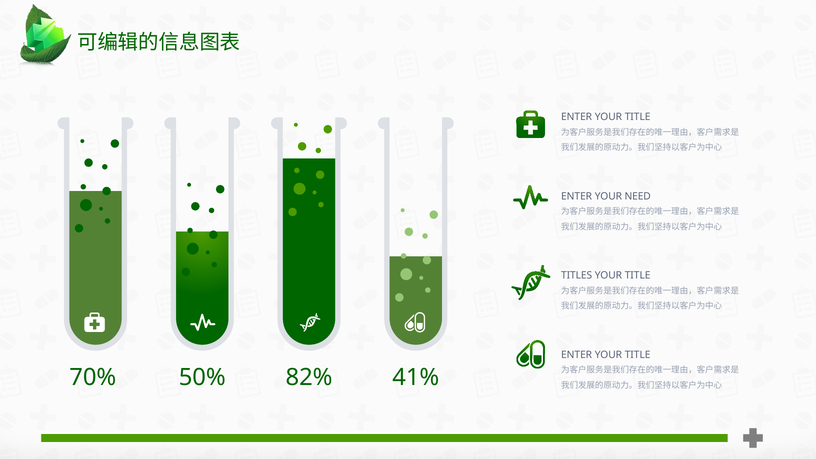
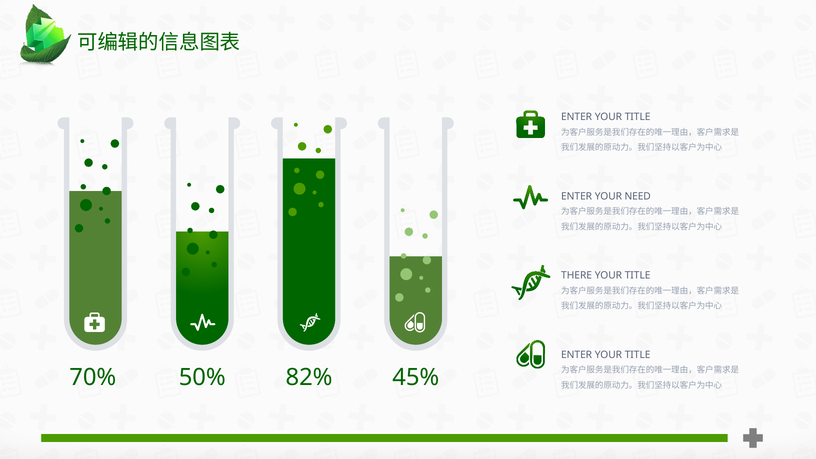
TITLES: TITLES -> THERE
41%: 41% -> 45%
